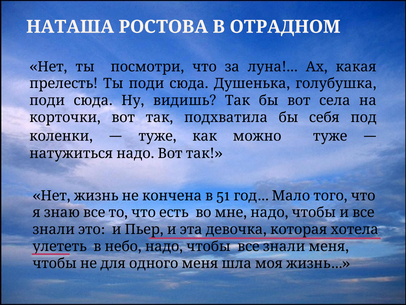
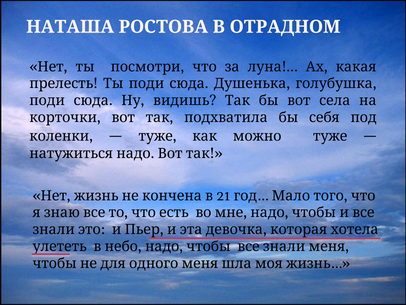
51: 51 -> 21
